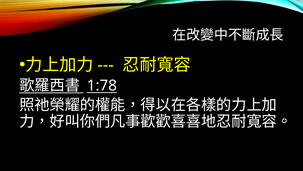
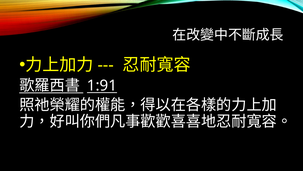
1:78: 1:78 -> 1:91
